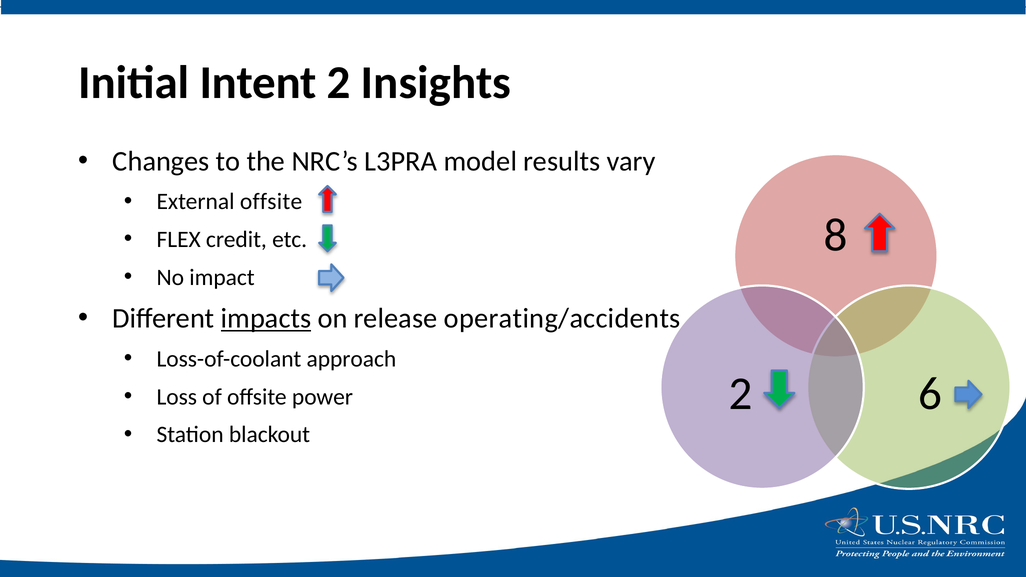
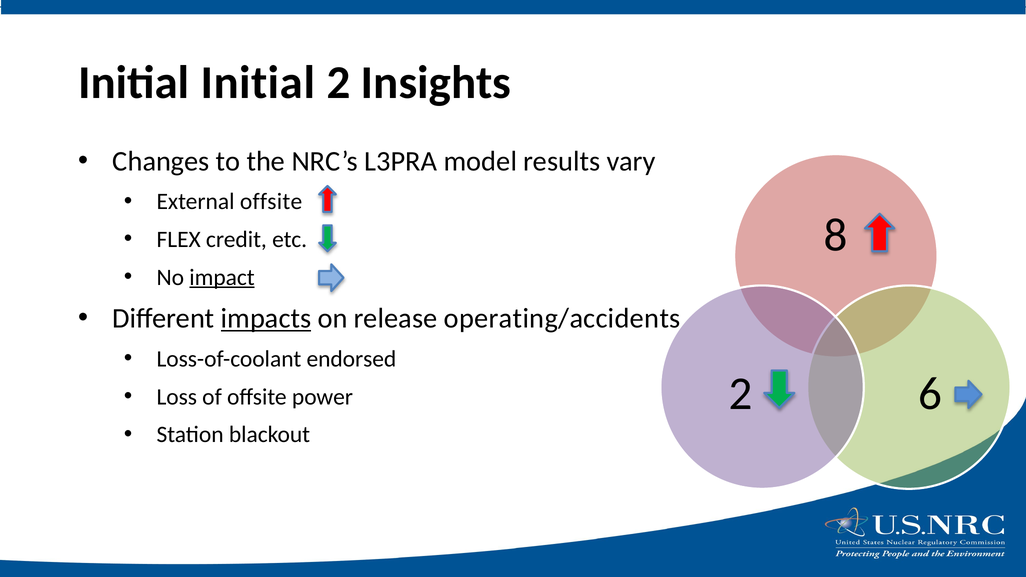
Initial Intent: Intent -> Initial
impact underline: none -> present
approach: approach -> endorsed
